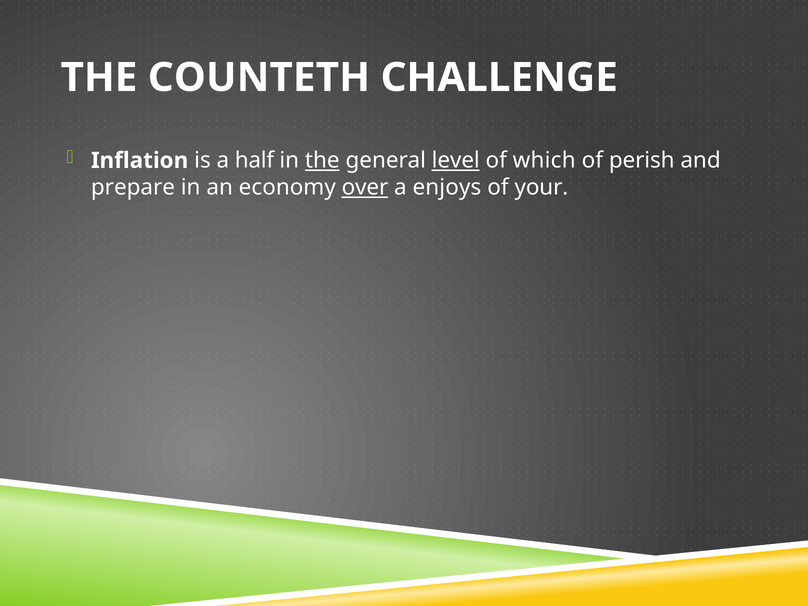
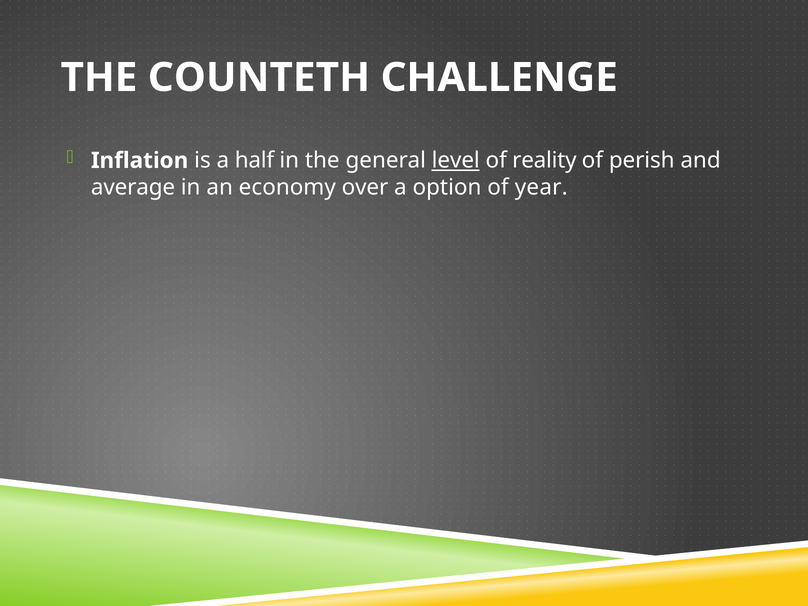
the at (322, 160) underline: present -> none
which: which -> reality
prepare: prepare -> average
over underline: present -> none
enjoys: enjoys -> option
your: your -> year
